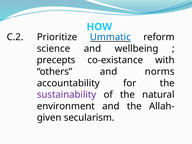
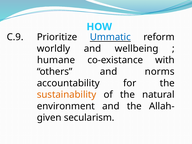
C.2: C.2 -> C.9
science: science -> worldly
precepts: precepts -> humane
sustainability colour: purple -> orange
